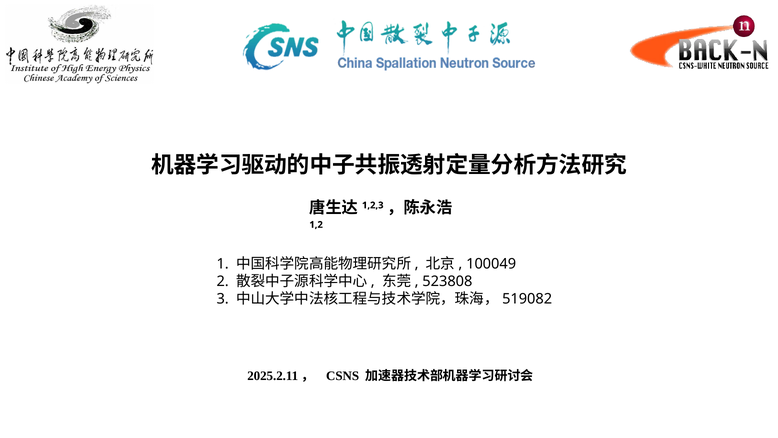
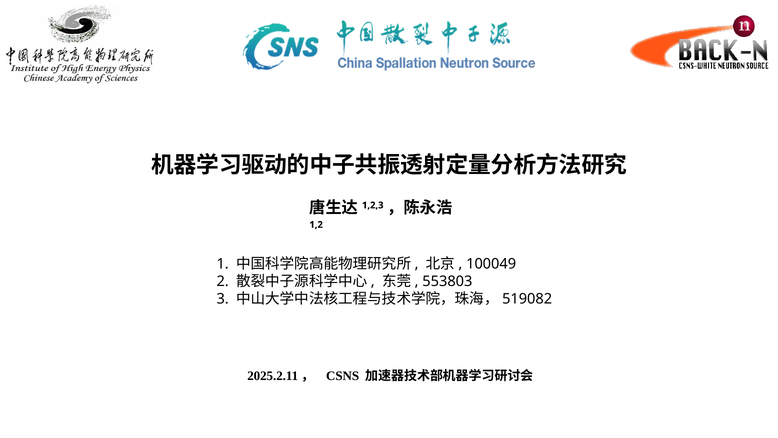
523808: 523808 -> 553803
